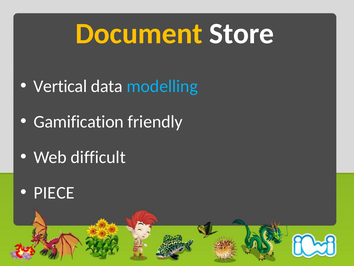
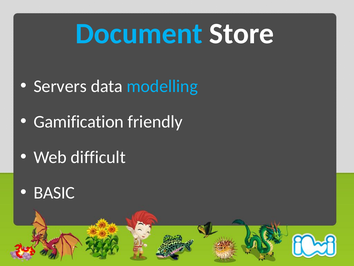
Document colour: yellow -> light blue
Vertical: Vertical -> Servers
PIECE: PIECE -> BASIC
